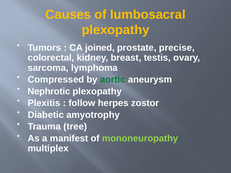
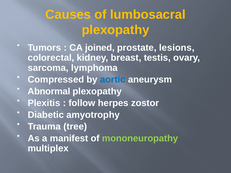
precise: precise -> lesions
aortic colour: green -> blue
Nephrotic: Nephrotic -> Abnormal
